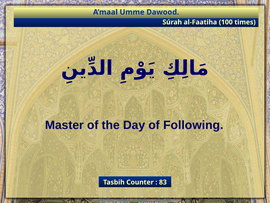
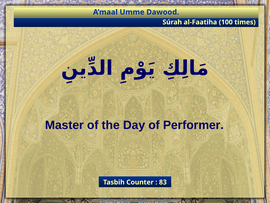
Following: Following -> Performer
